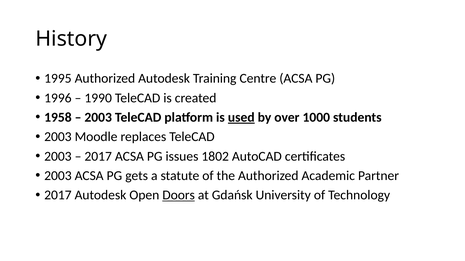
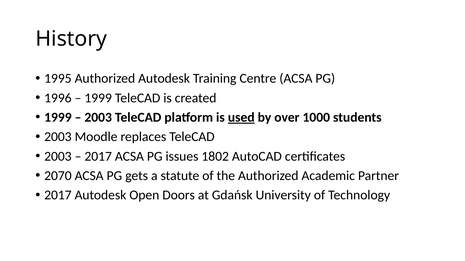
1990 at (98, 98): 1990 -> 1999
1958 at (58, 118): 1958 -> 1999
2003 at (58, 176): 2003 -> 2070
Doors underline: present -> none
